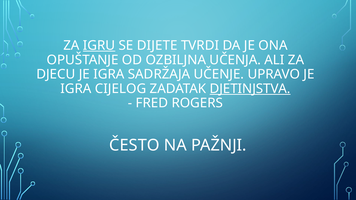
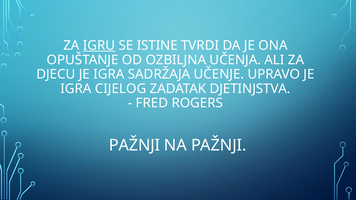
DIJETE: DIJETE -> ISTINE
DJETINJSTVA underline: present -> none
ČESTO at (134, 145): ČESTO -> PAŽNJI
